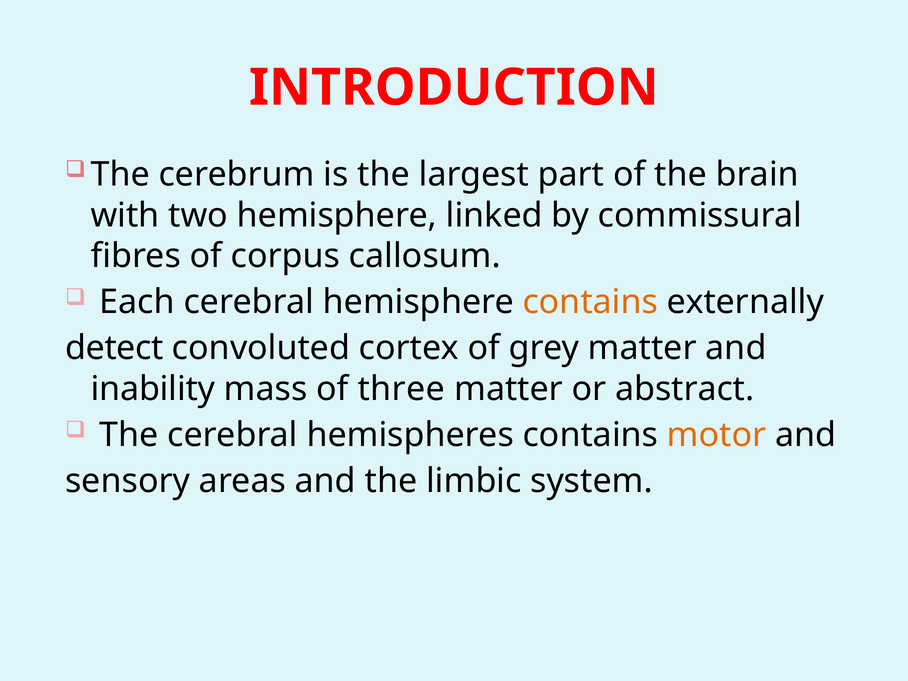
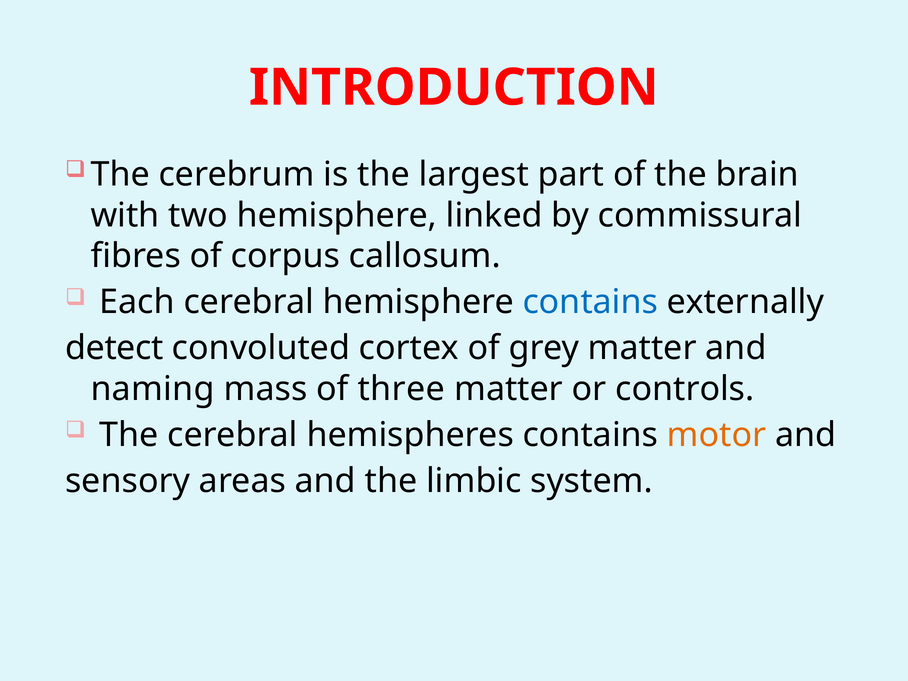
contains at (590, 302) colour: orange -> blue
inability: inability -> naming
abstract: abstract -> controls
